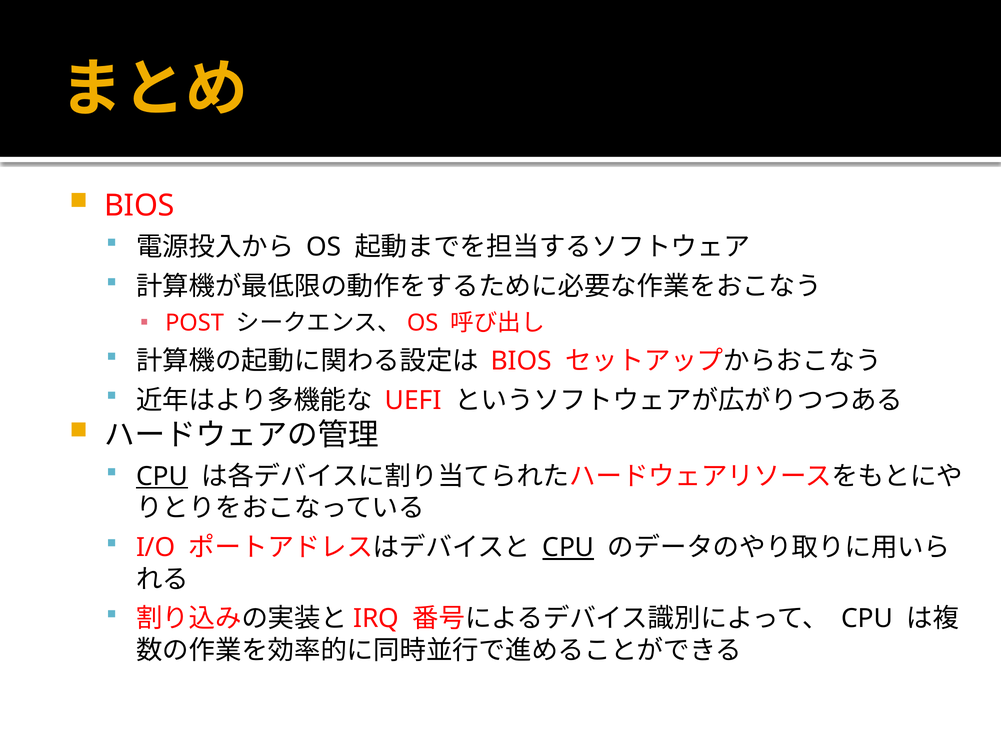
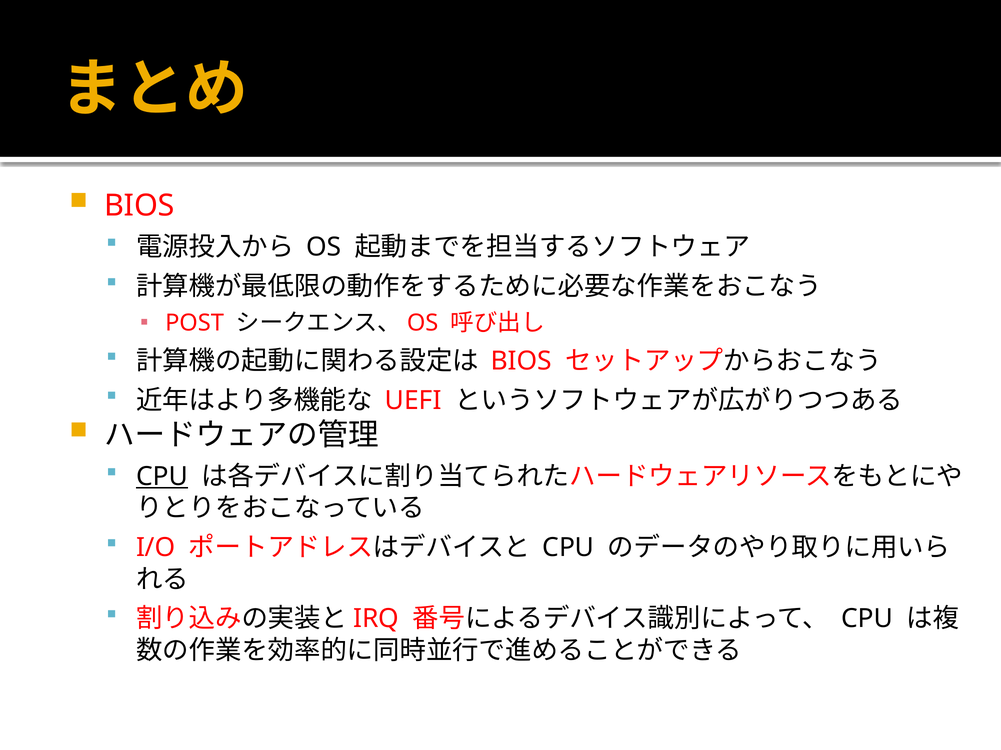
CPU at (568, 548) underline: present -> none
